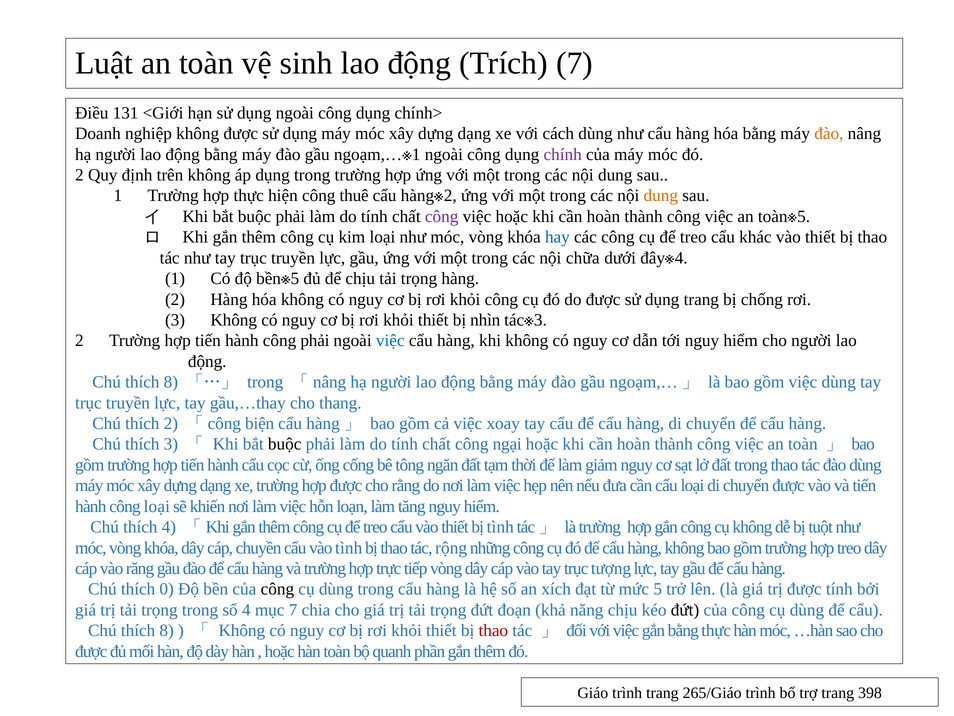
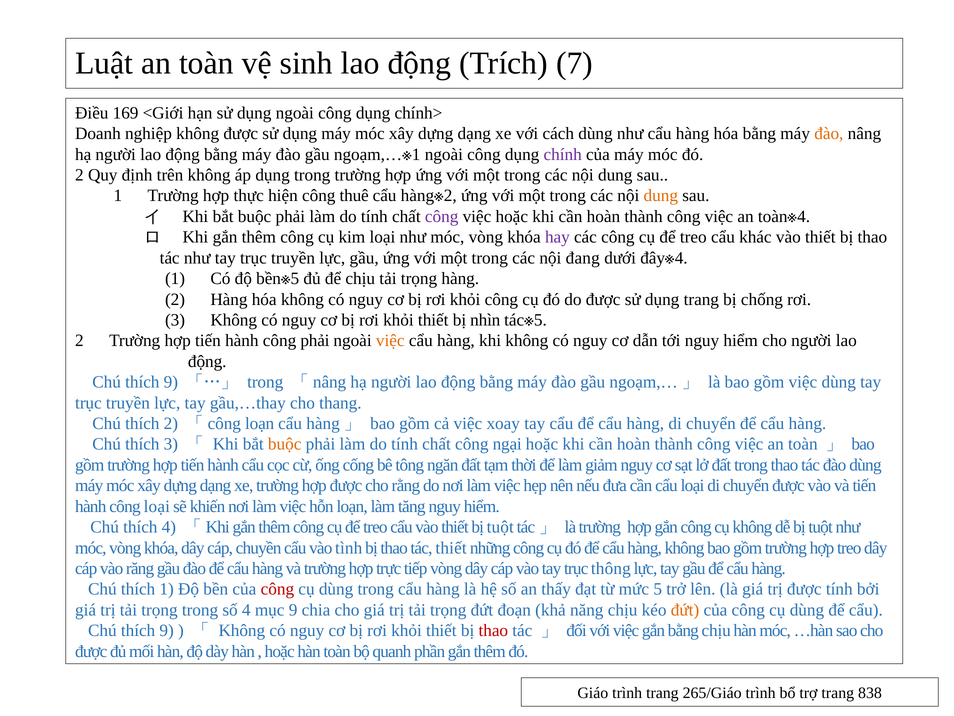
131: 131 -> 169
toàn 5: 5 -> 4
hay colour: blue -> purple
chữa: chữa -> đang
tác 3: 3 -> 5
việc at (390, 340) colour: blue -> orange
8 at (171, 382): 8 -> 9
「công biện: biện -> loạn
buộc at (285, 444) colour: black -> orange
thiết bị tình: tình -> tuột
tác rộng: rộng -> thiết
tượng: tượng -> thông
thích 0: 0 -> 1
công at (277, 589) colour: black -> red
xích: xích -> thấy
mục 7: 7 -> 9
đứt at (685, 610) colour: black -> orange
8 at (167, 630): 8 -> 9
bằng thực: thực -> chịu
398: 398 -> 838
